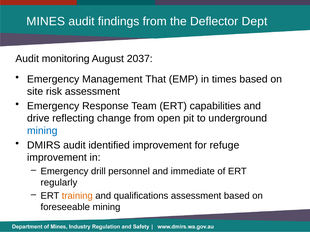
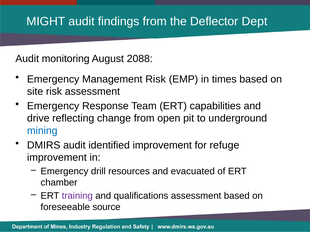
MINES: MINES -> MIGHT
2037: 2037 -> 2088
Management That: That -> Risk
personnel: personnel -> resources
immediate: immediate -> evacuated
regularly: regularly -> chamber
training colour: orange -> purple
foreseeable mining: mining -> source
